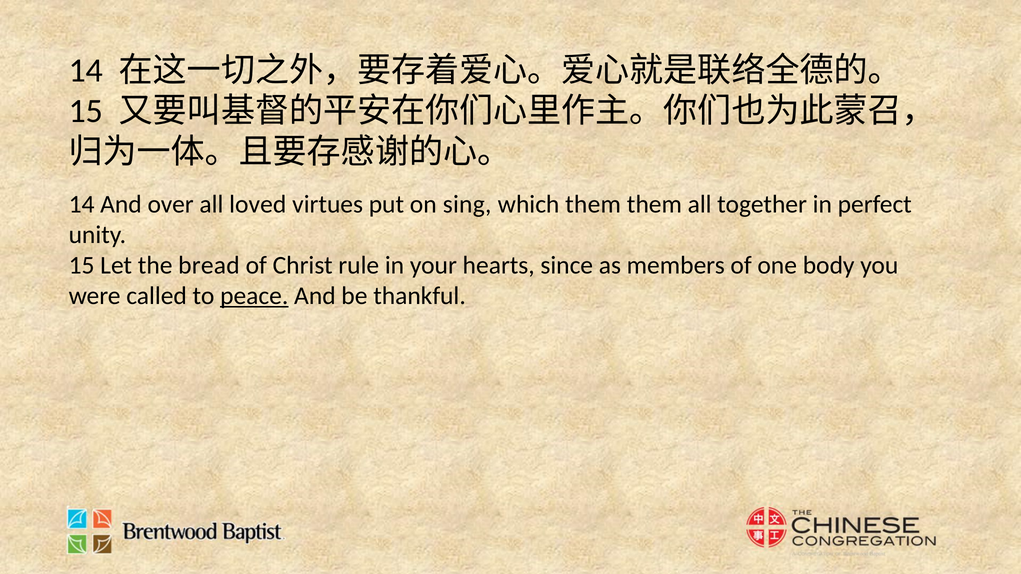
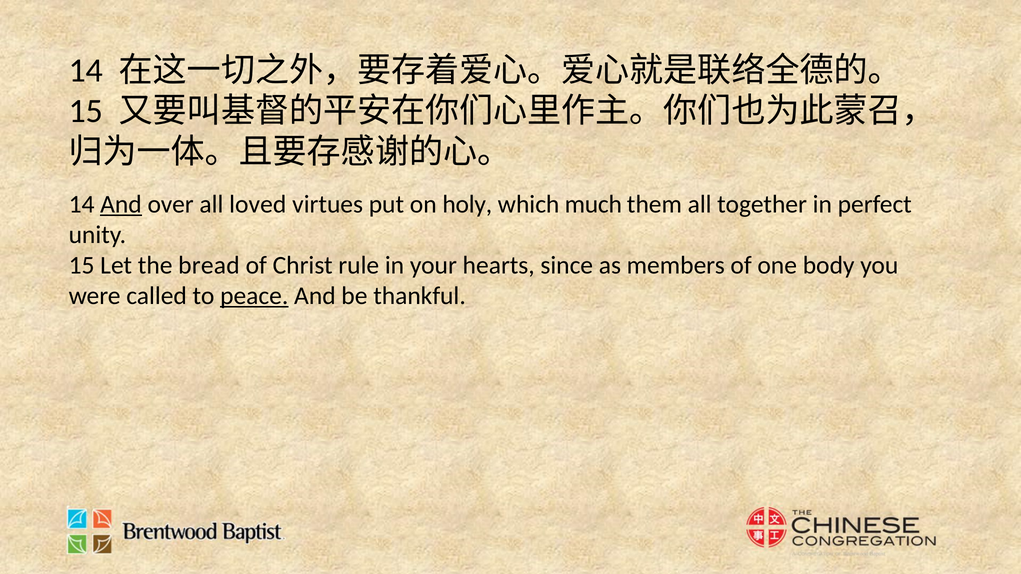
And at (121, 204) underline: none -> present
sing: sing -> holy
which them: them -> much
